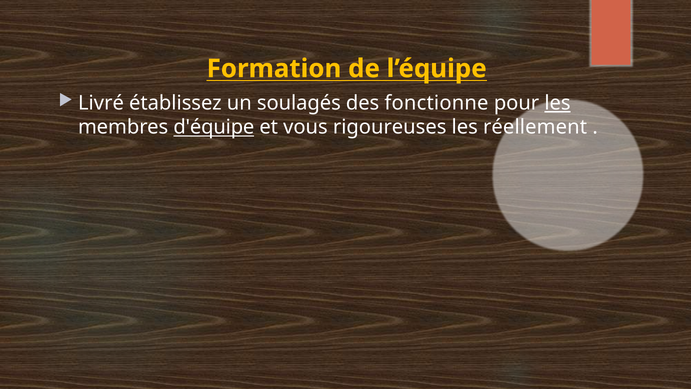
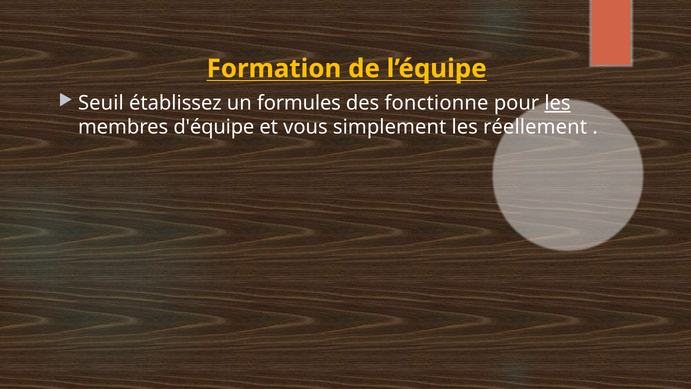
Livré: Livré -> Seuil
soulagés: soulagés -> formules
d'équipe underline: present -> none
rigoureuses: rigoureuses -> simplement
